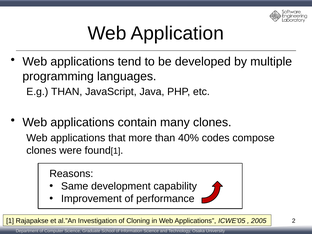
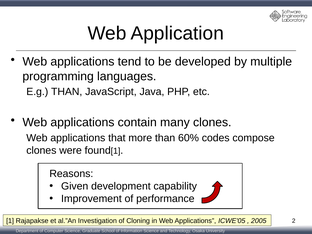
40%: 40% -> 60%
Same: Same -> Given
